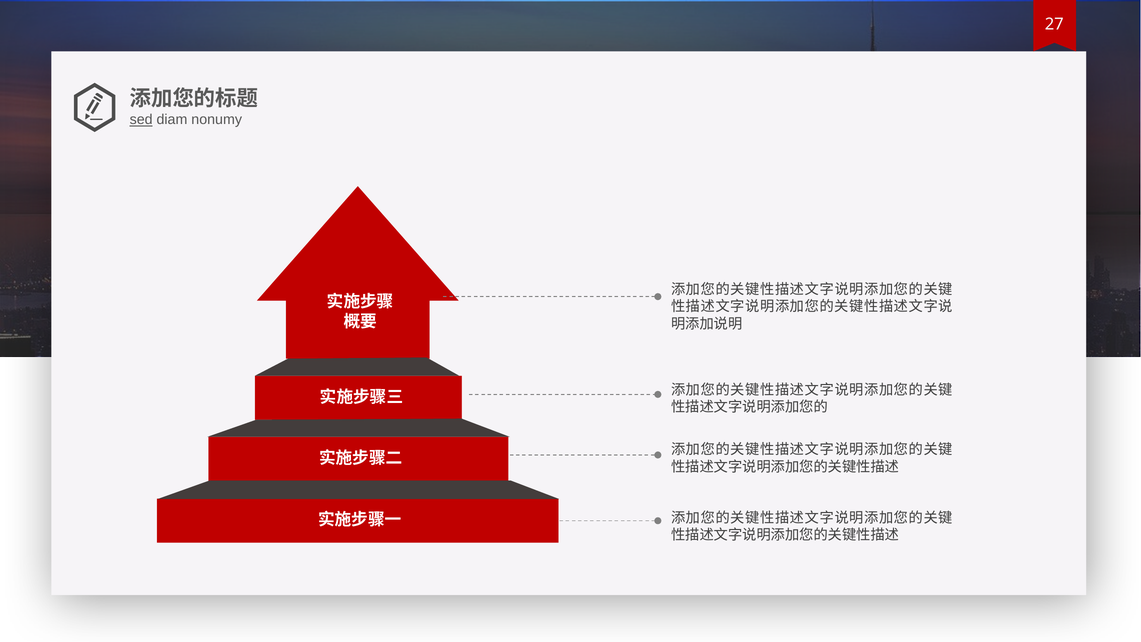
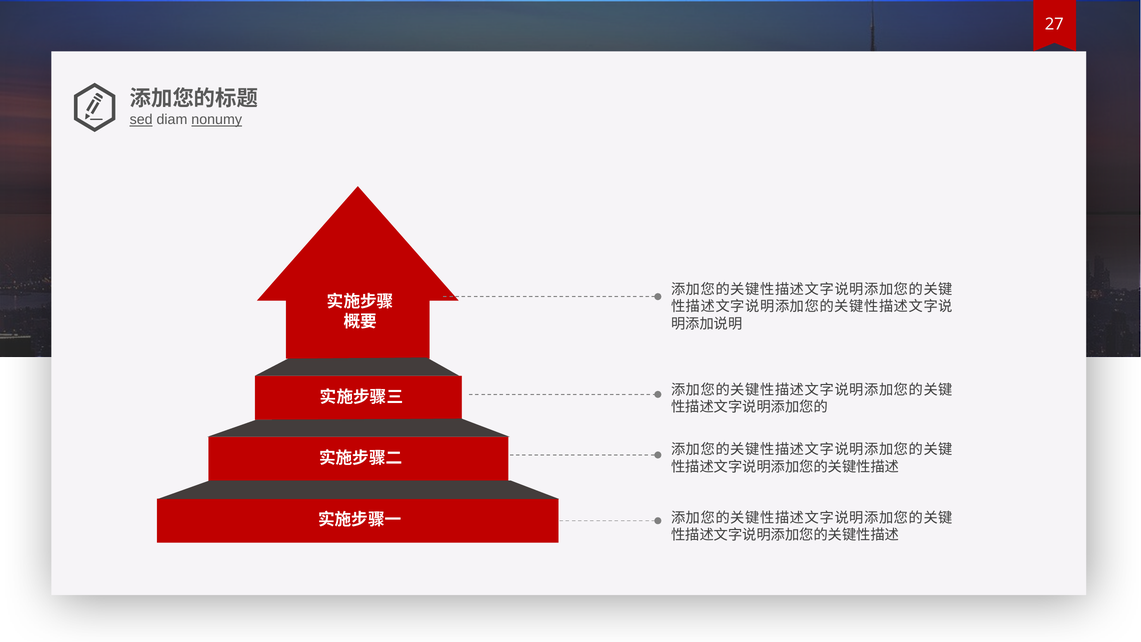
nonumy underline: none -> present
